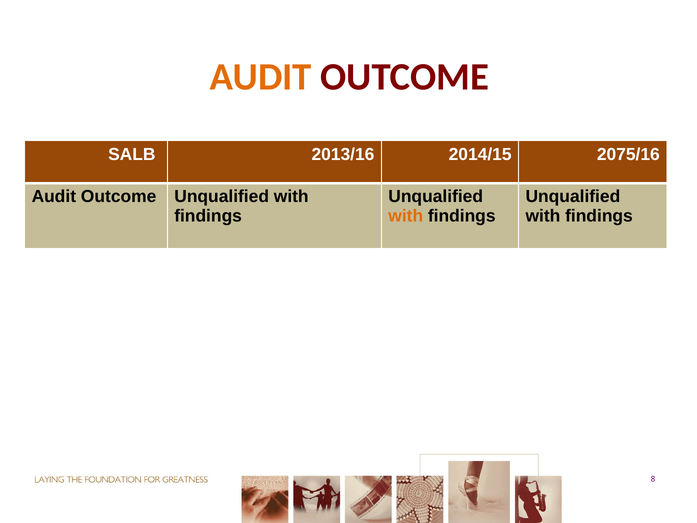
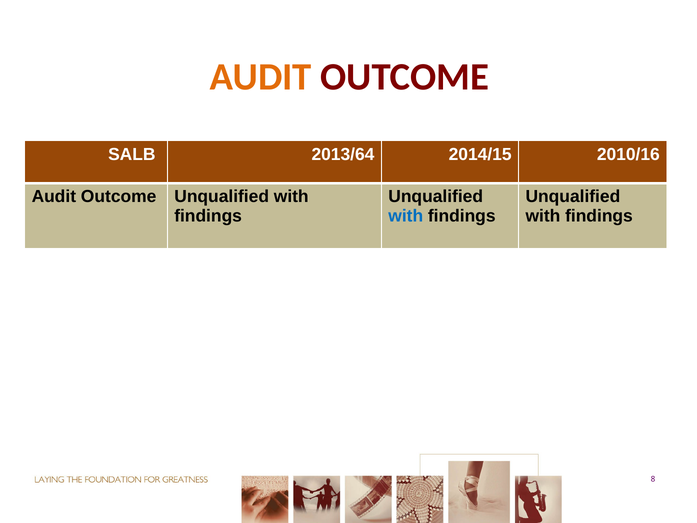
2013/16: 2013/16 -> 2013/64
2075/16: 2075/16 -> 2010/16
with at (406, 216) colour: orange -> blue
